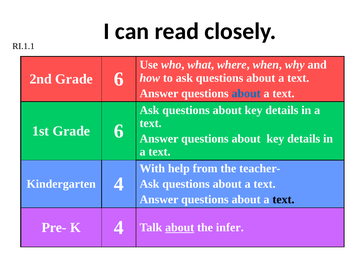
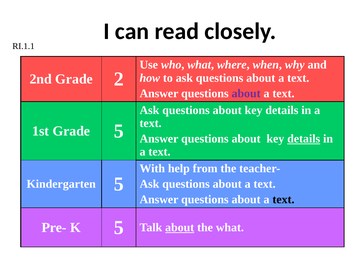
2nd Grade 6: 6 -> 2
about at (246, 93) colour: blue -> purple
1st Grade 6: 6 -> 5
details at (304, 139) underline: none -> present
Kindergarten 4: 4 -> 5
K 4: 4 -> 5
the infer: infer -> what
